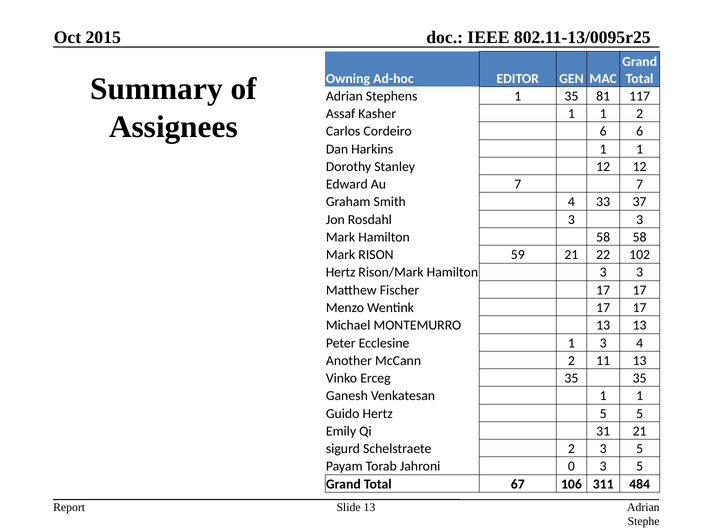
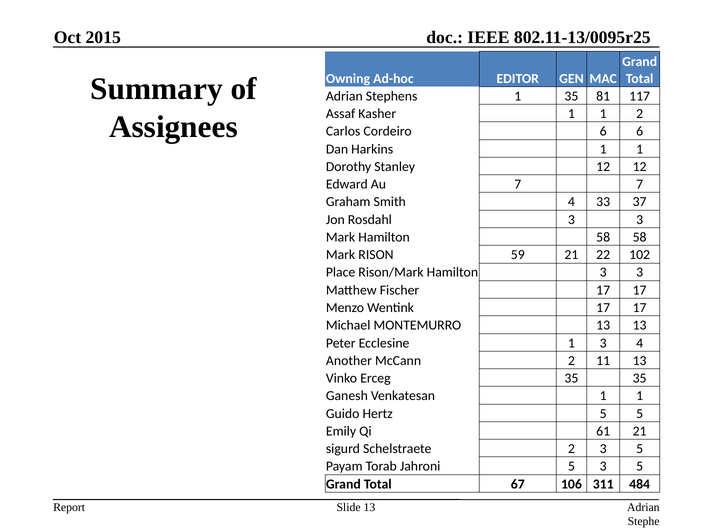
Hertz at (341, 273): Hertz -> Place
31: 31 -> 61
Jahroni 0: 0 -> 5
